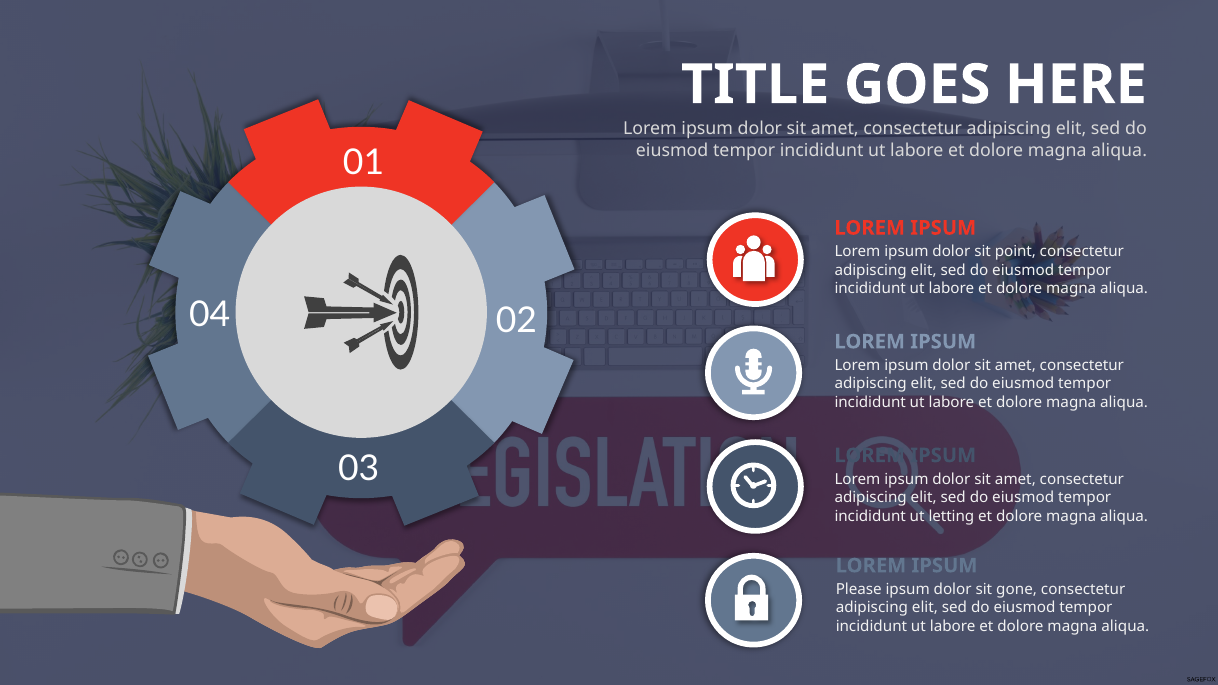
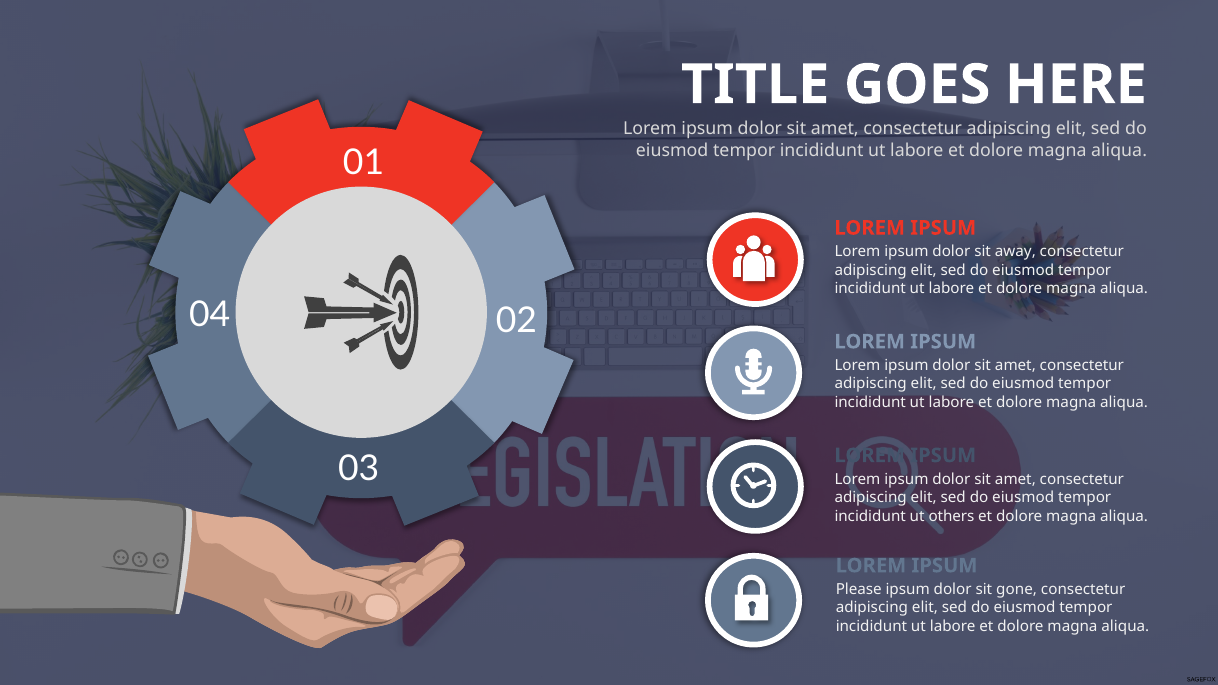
point: point -> away
letting: letting -> others
